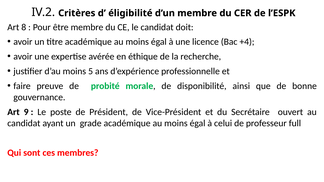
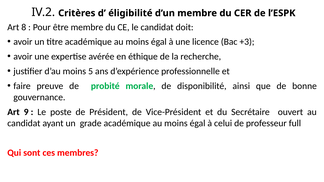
+4: +4 -> +3
